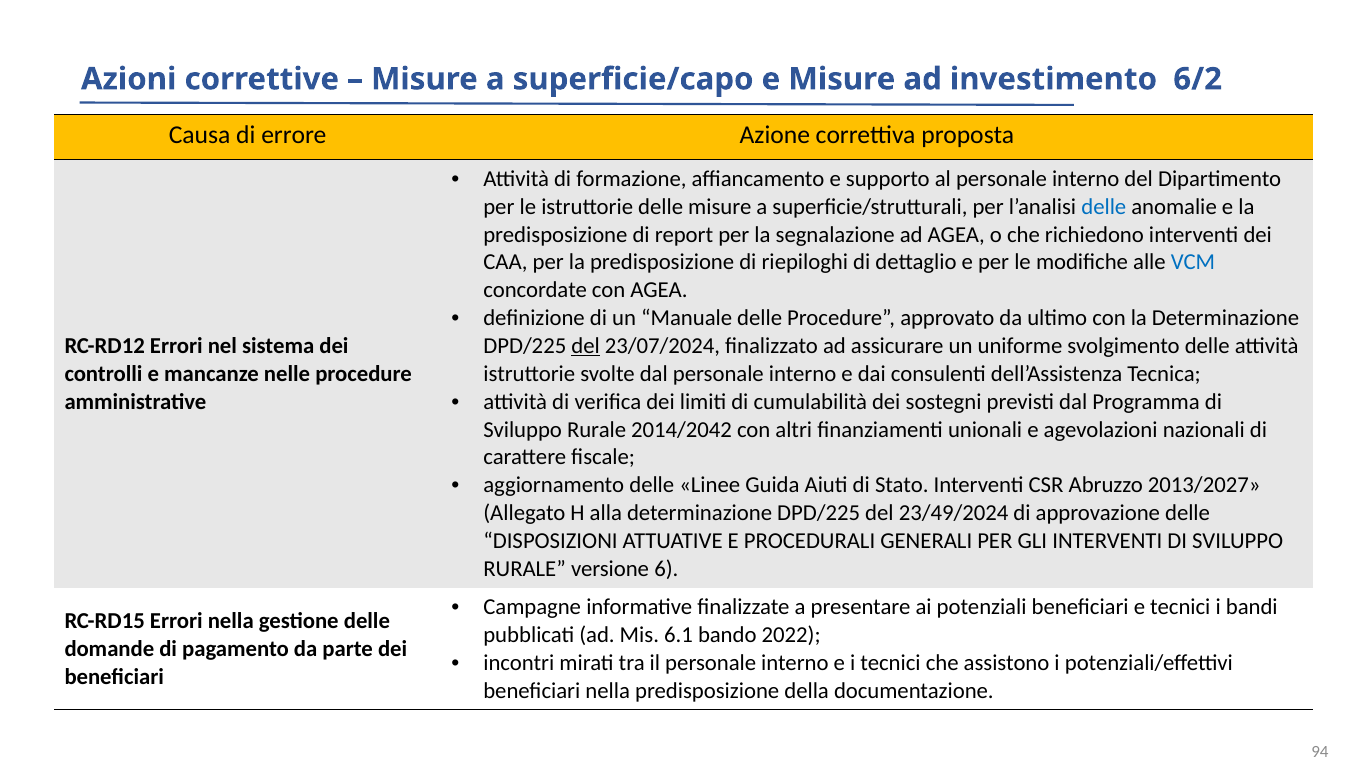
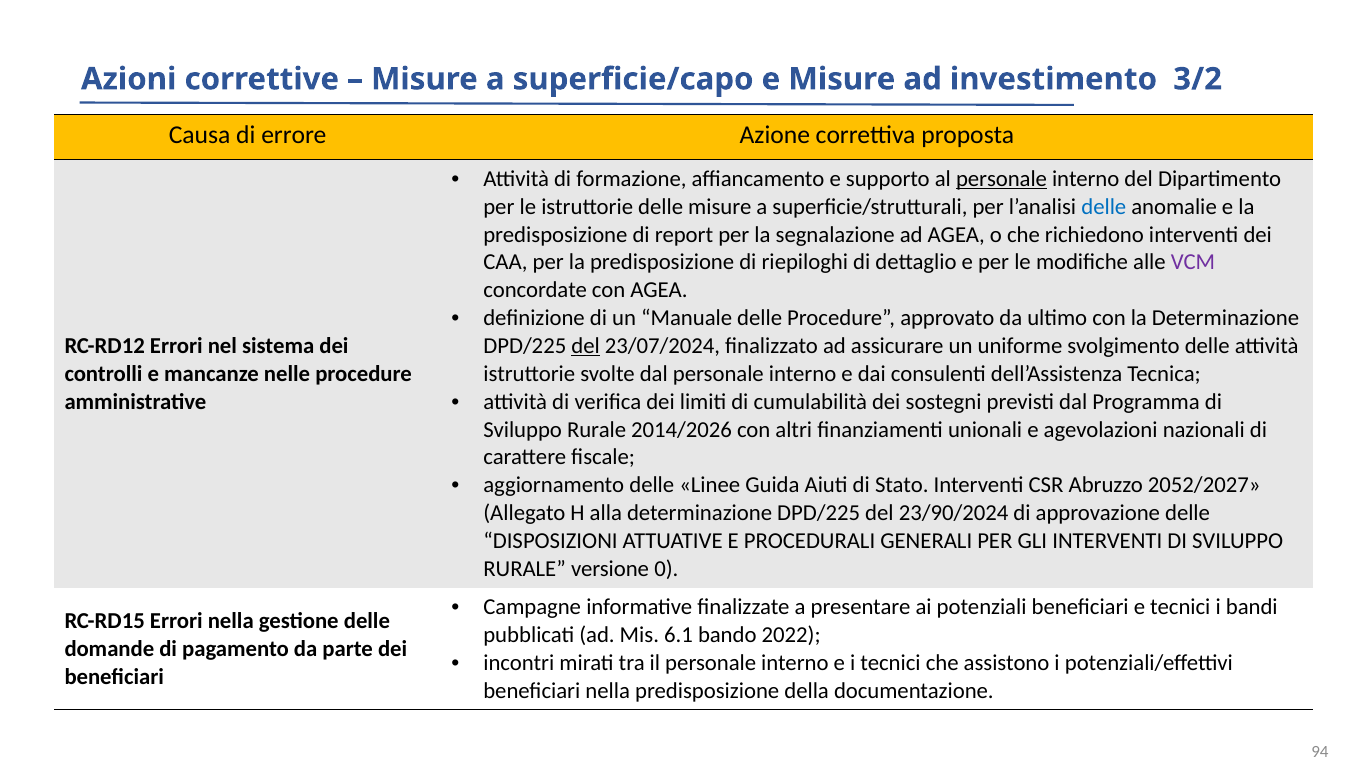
6/2: 6/2 -> 3/2
personale at (1002, 179) underline: none -> present
VCM colour: blue -> purple
2014/2042: 2014/2042 -> 2014/2026
2013/2027: 2013/2027 -> 2052/2027
23/49/2024: 23/49/2024 -> 23/90/2024
6: 6 -> 0
